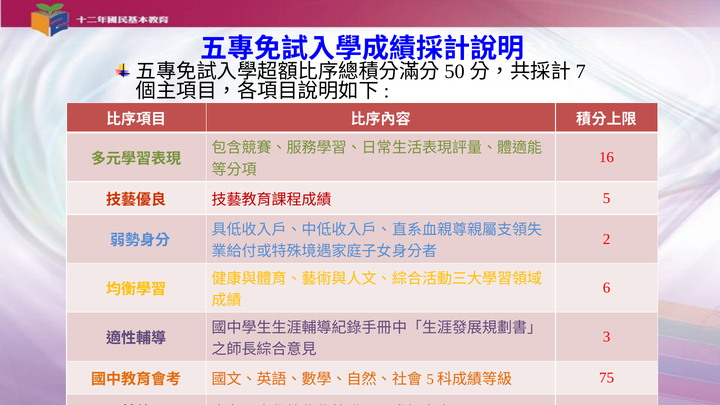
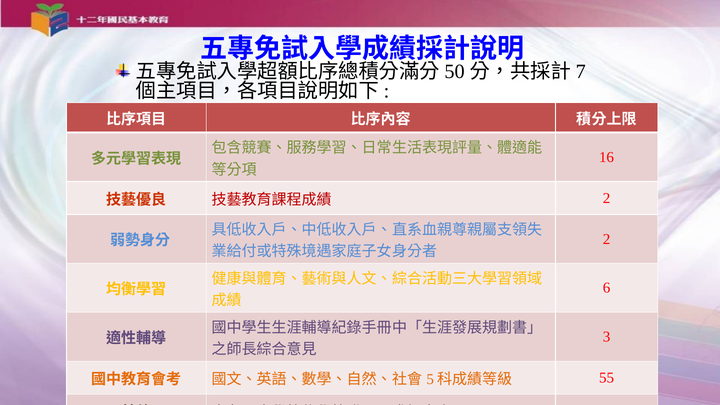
5 at (607, 198): 5 -> 2
75: 75 -> 55
